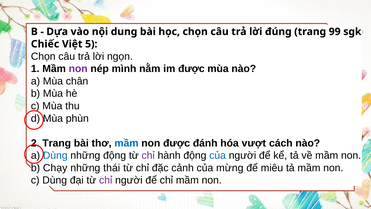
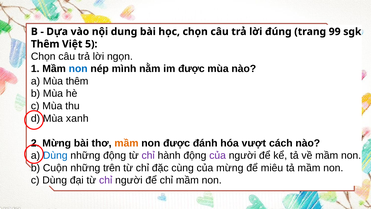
Chiếc at (45, 44): Chiếc -> Thêm
non at (78, 69) colour: purple -> blue
Mùa chân: chân -> thêm
phùn: phùn -> xanh
2 Trang: Trang -> Mừng
mầm at (126, 143) colour: blue -> orange
của at (218, 155) colour: blue -> purple
Chạy: Chạy -> Cuộn
thái: thái -> trên
cảnh: cảnh -> cùng
